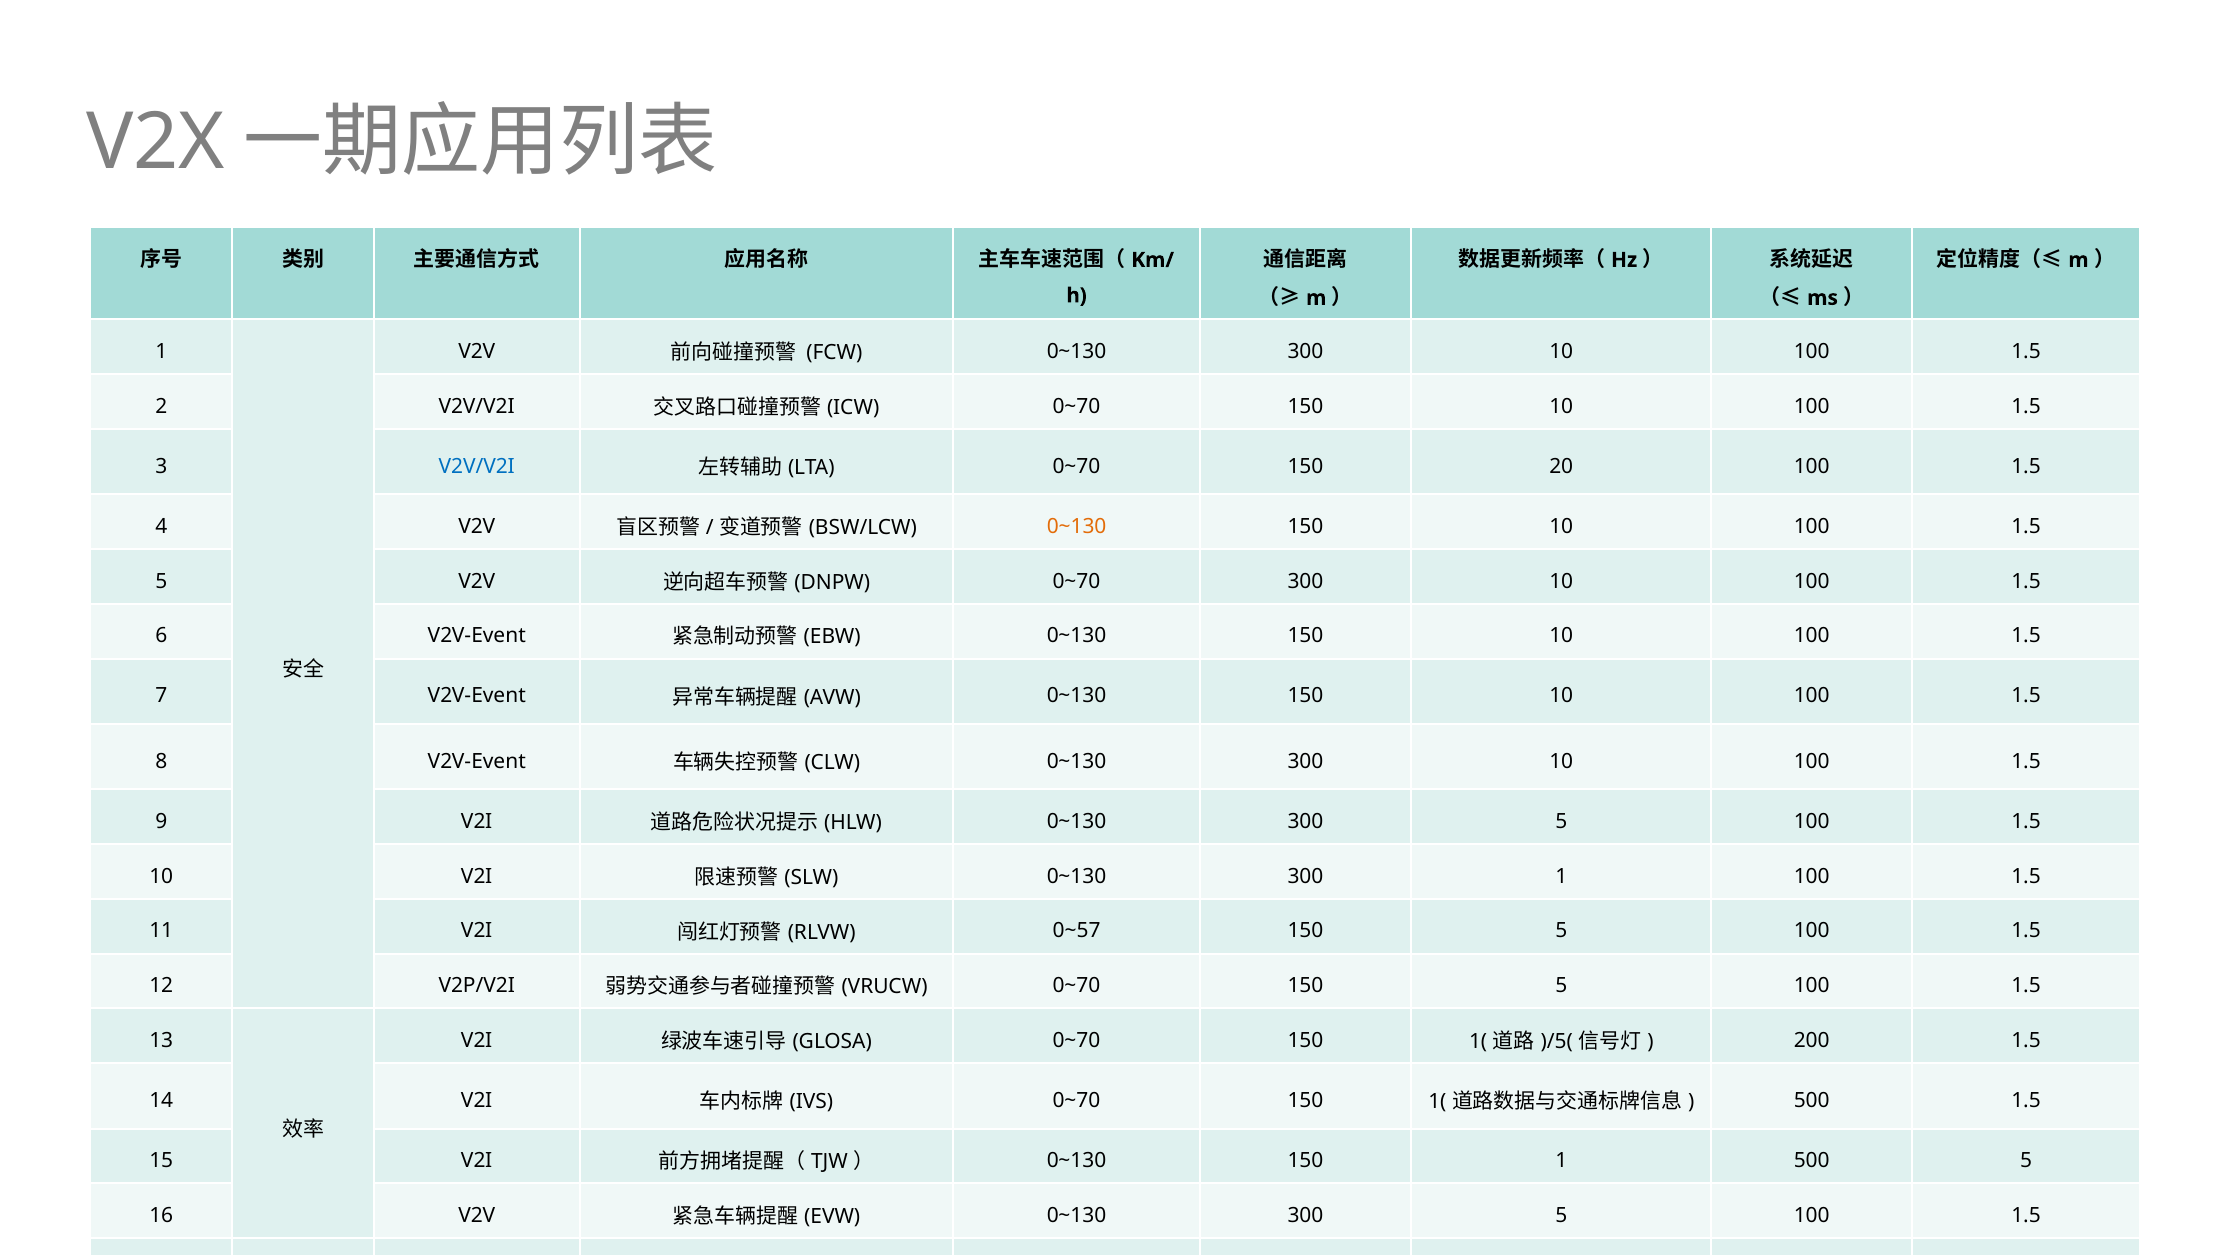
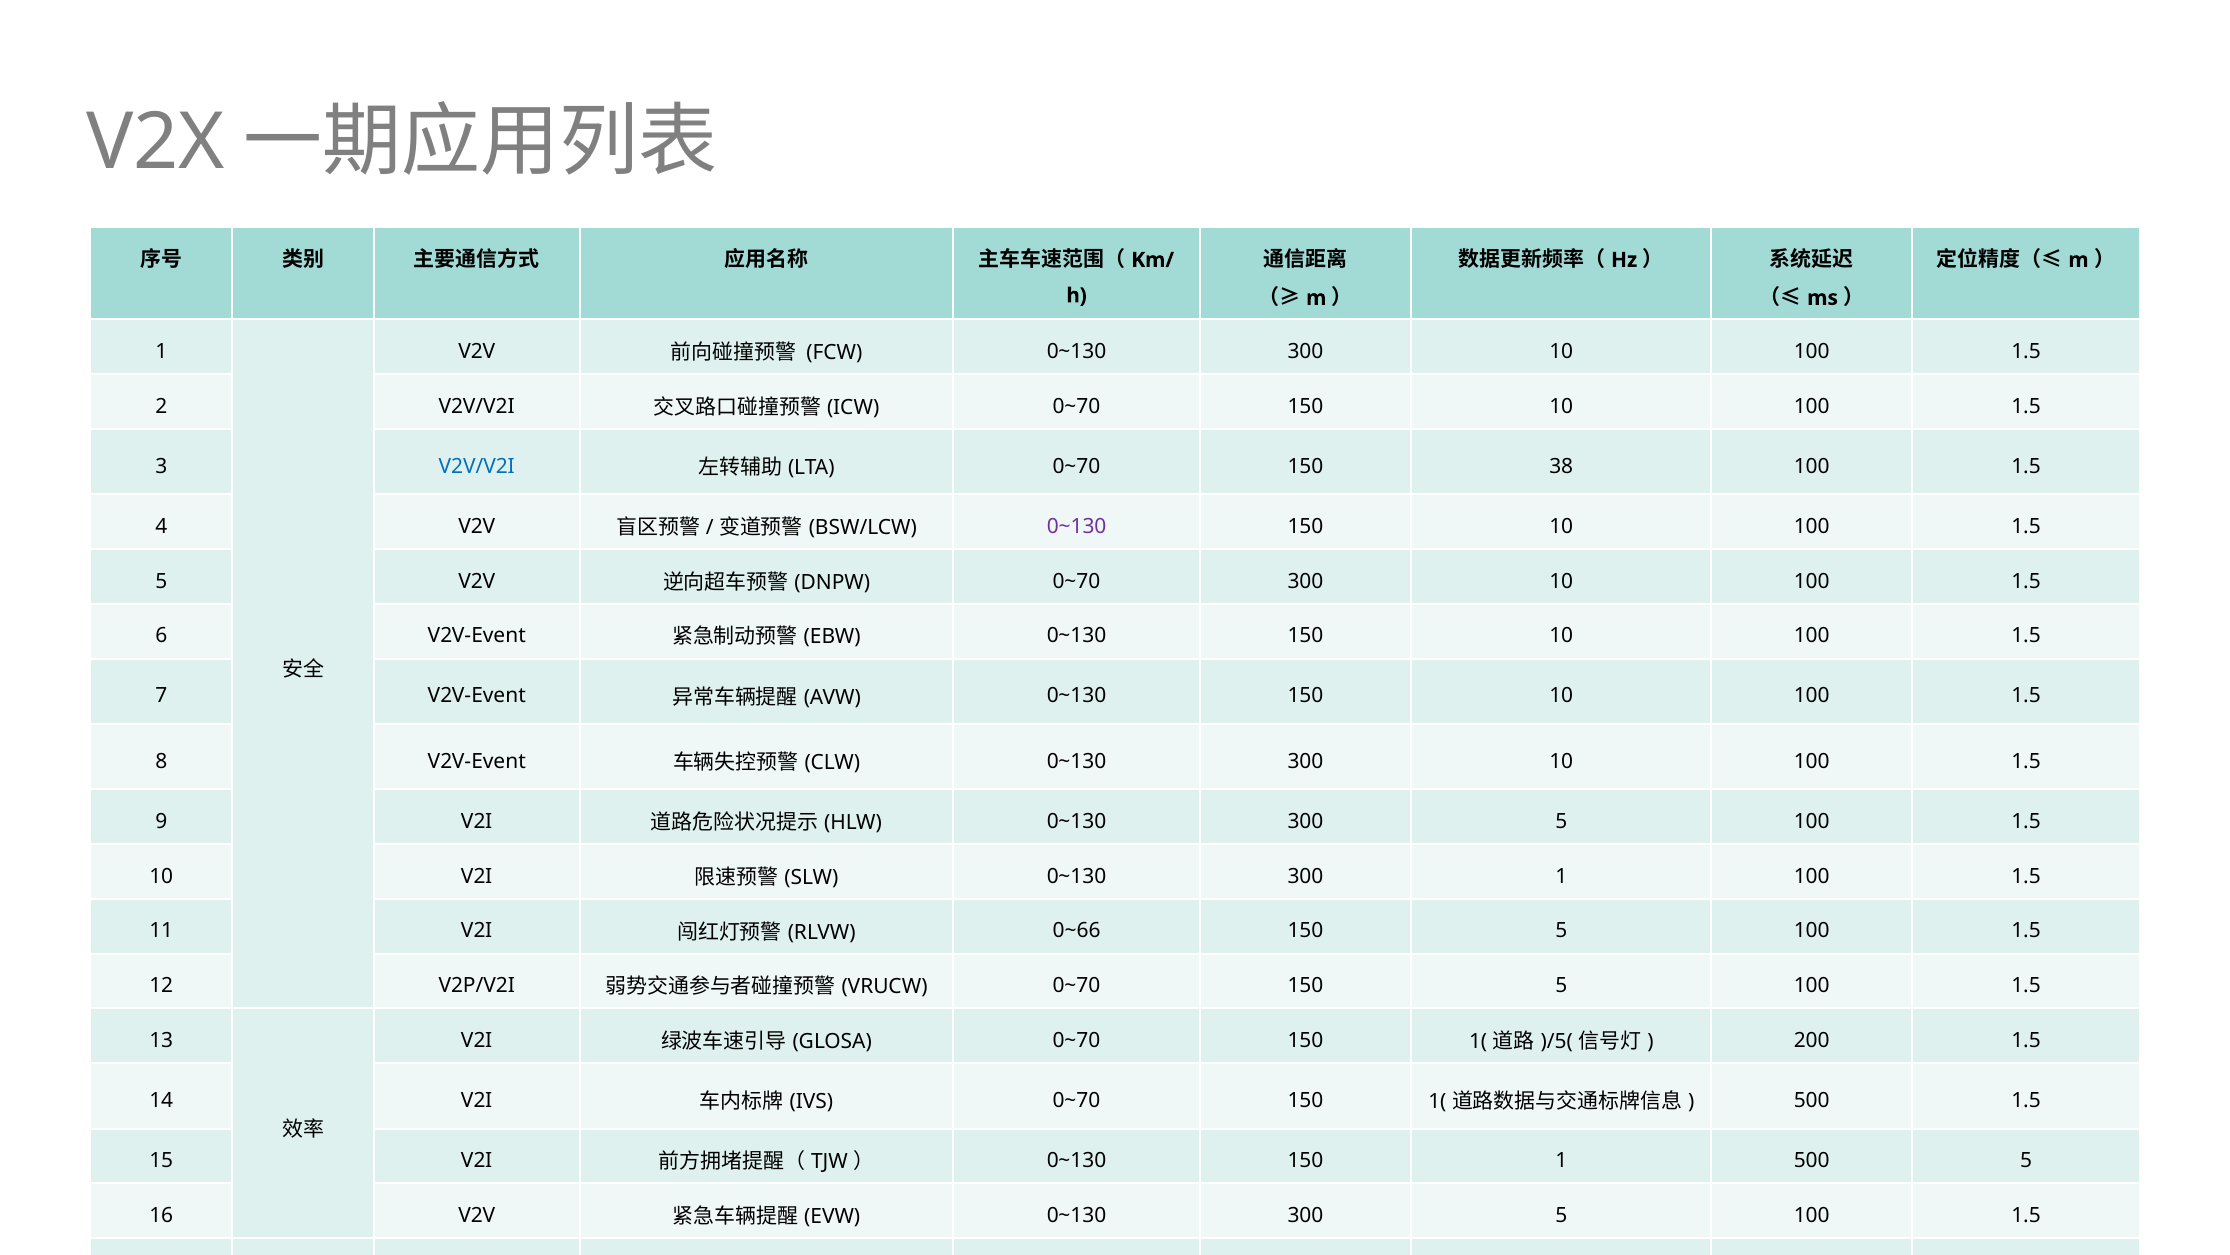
20: 20 -> 38
0~130 at (1077, 526) colour: orange -> purple
0~57: 0~57 -> 0~66
